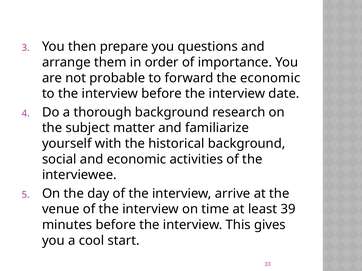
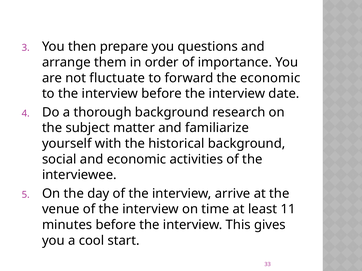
probable: probable -> fluctuate
39: 39 -> 11
